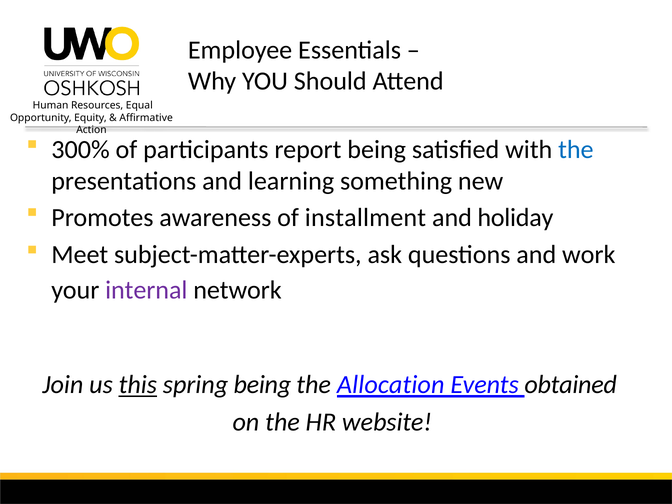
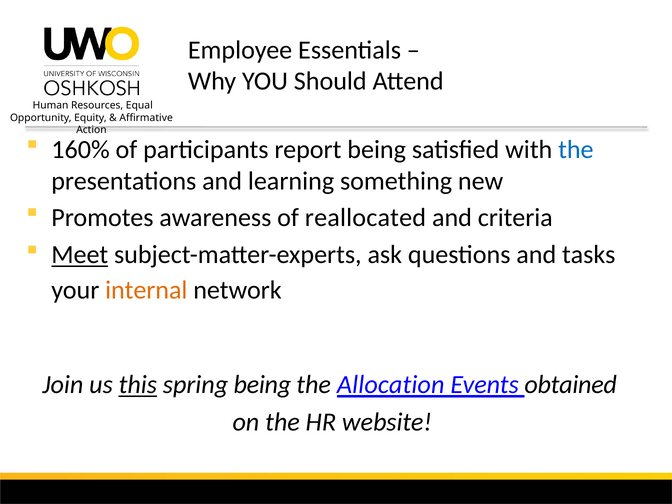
300%: 300% -> 160%
installment: installment -> reallocated
holiday: holiday -> criteria
Meet underline: none -> present
work: work -> tasks
internal colour: purple -> orange
